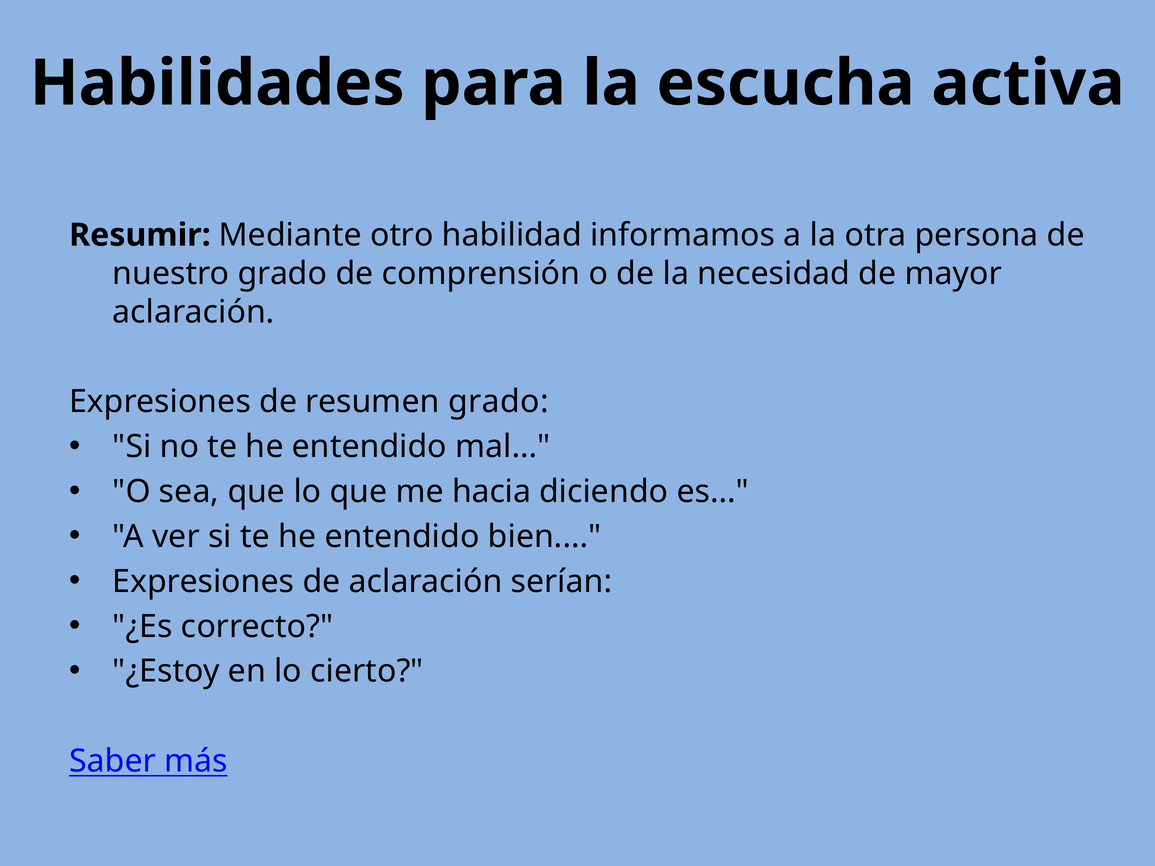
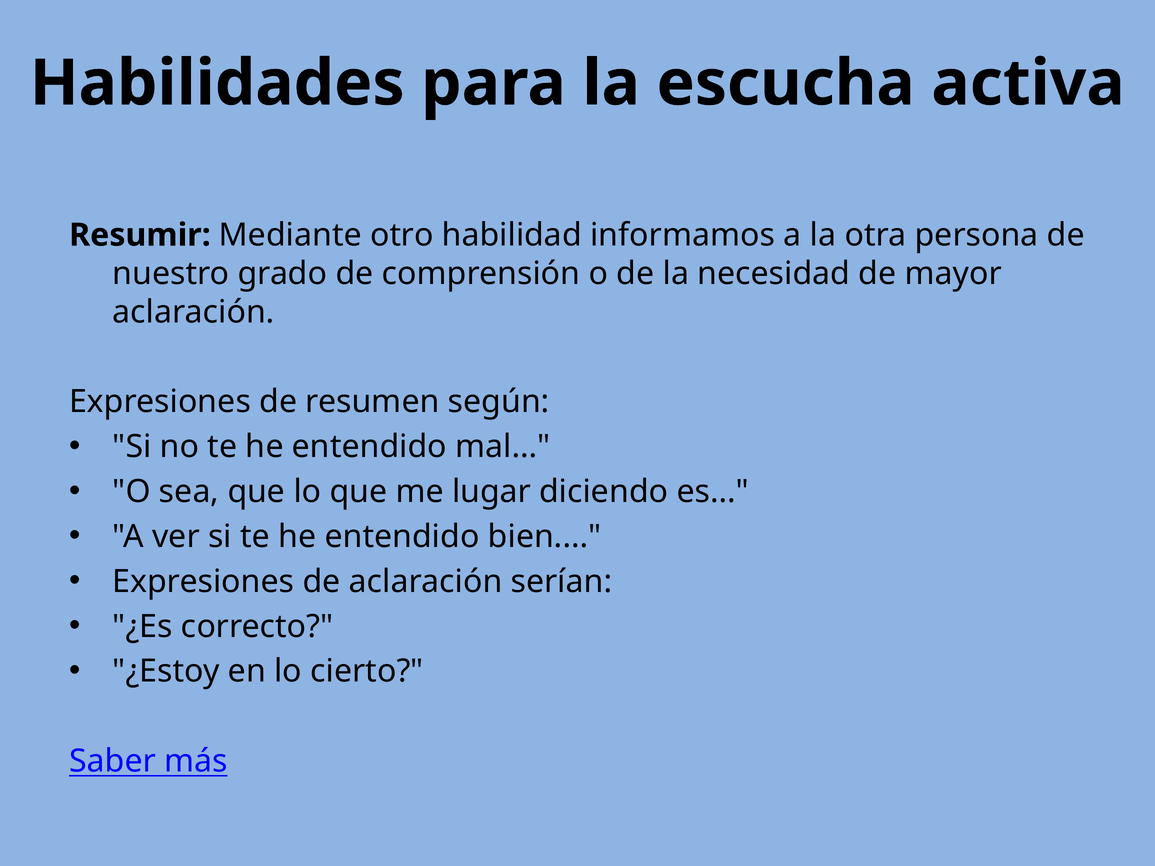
resumen grado: grado -> según
hacia: hacia -> lugar
